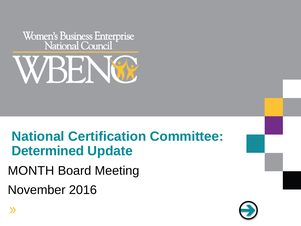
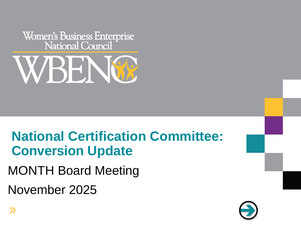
Determined: Determined -> Conversion
2016: 2016 -> 2025
